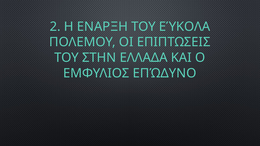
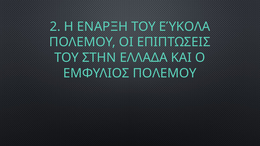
ΕΜΦΥΛΙΟΣ ΕΠΏΔΥΝΟ: ΕΠΏΔΥΝΟ -> ΠΟΛΕΜΟΥ
